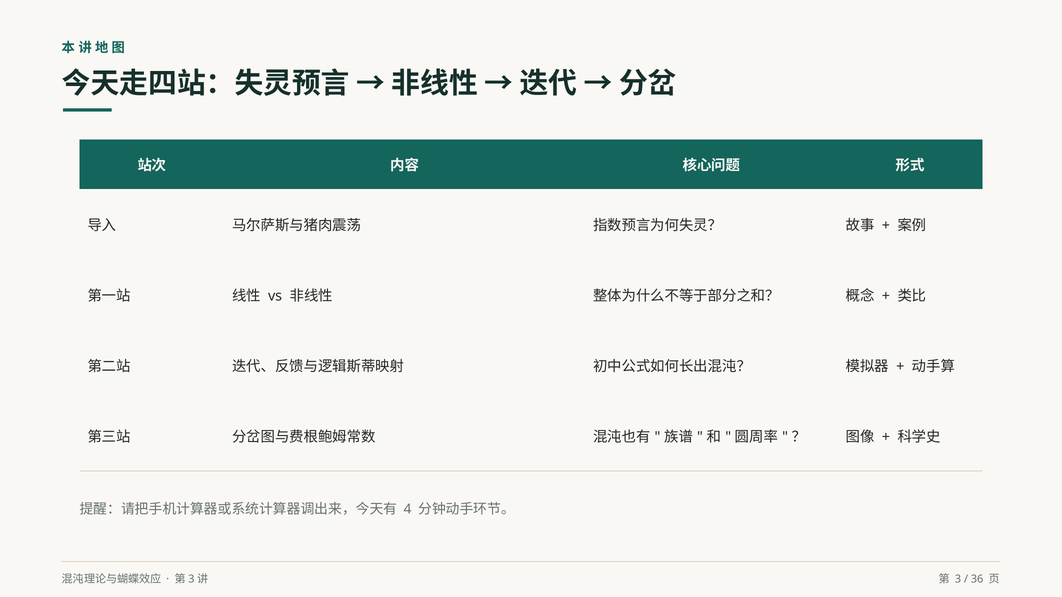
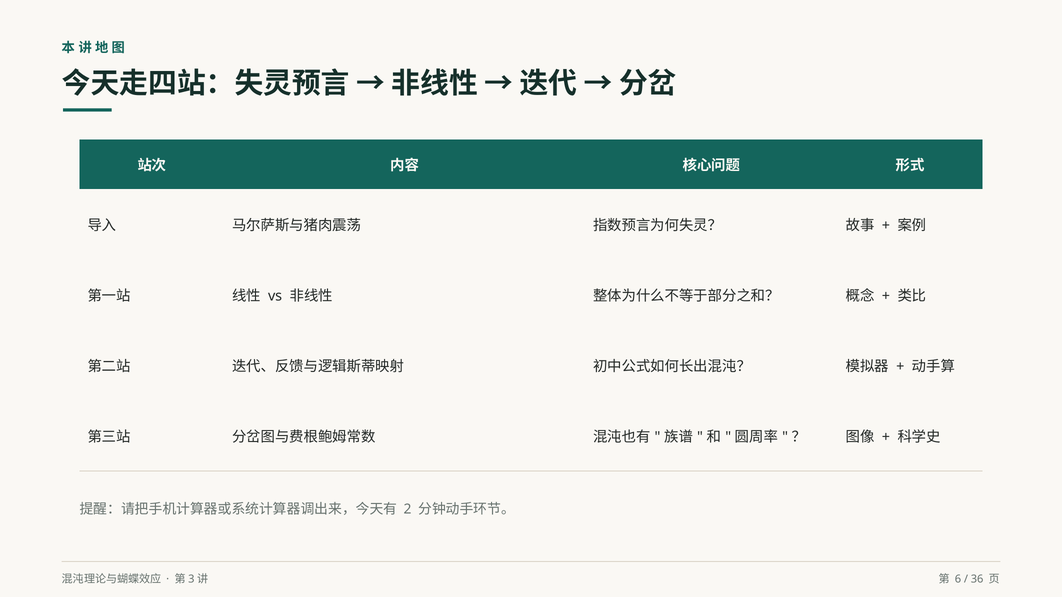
4: 4 -> 2
3: 3 -> 6
